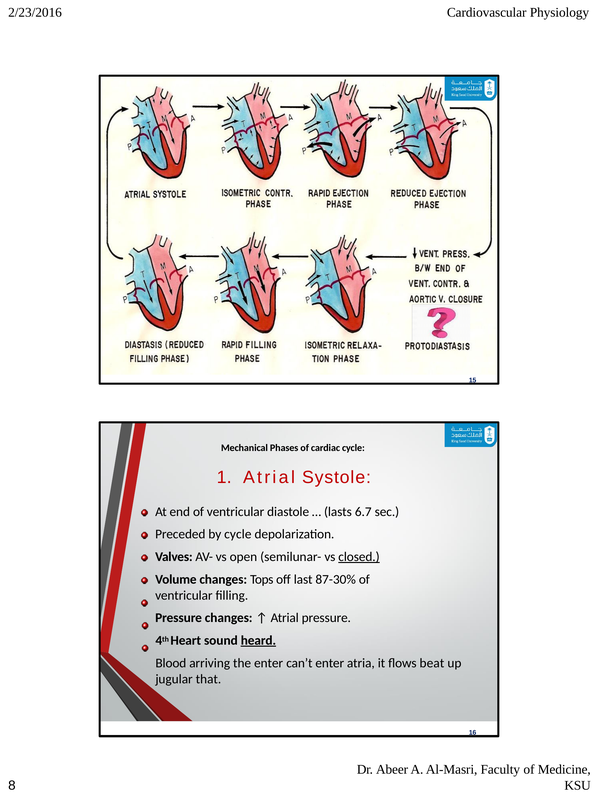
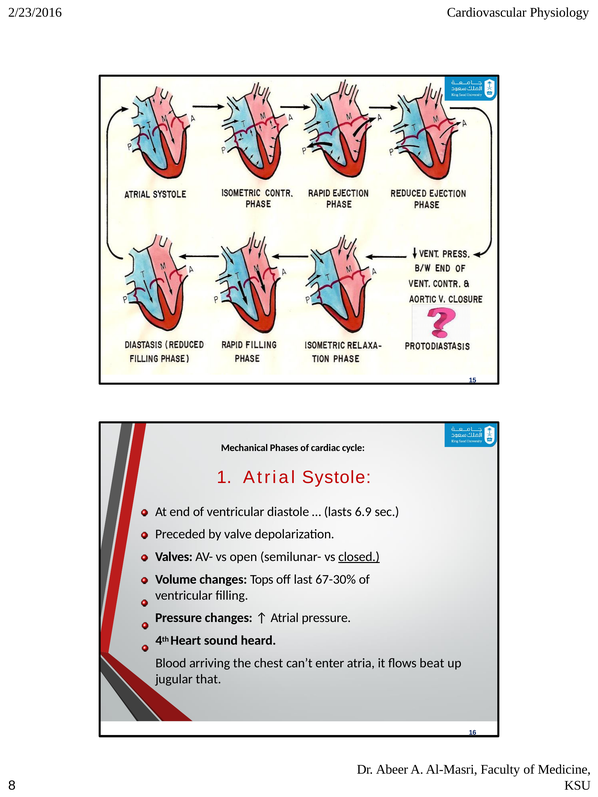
6.7: 6.7 -> 6.9
by cycle: cycle -> valve
87-30%: 87-30% -> 67-30%
heard underline: present -> none
the enter: enter -> chest
